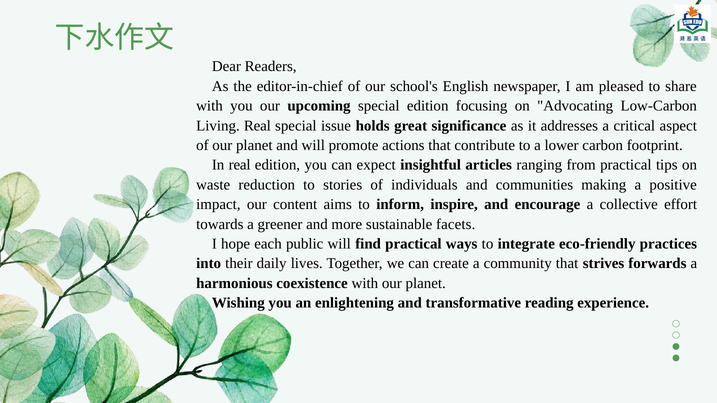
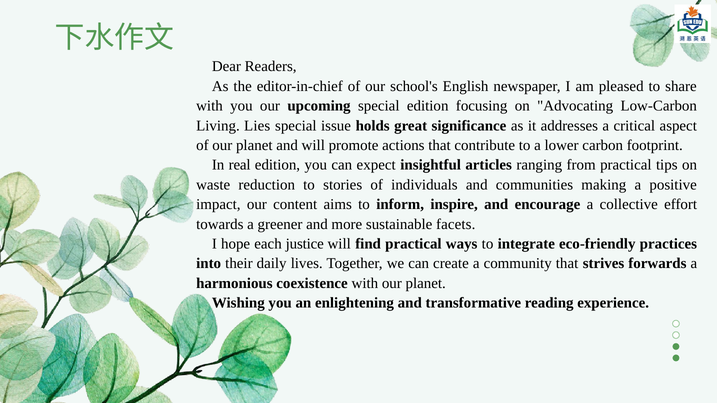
Living Real: Real -> Lies
public: public -> justice
